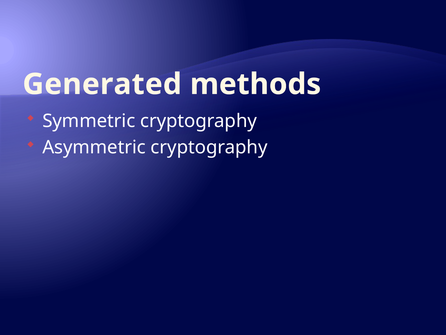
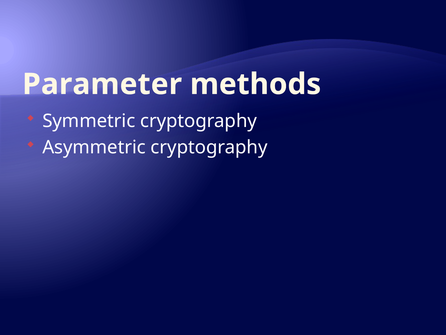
Generated: Generated -> Parameter
